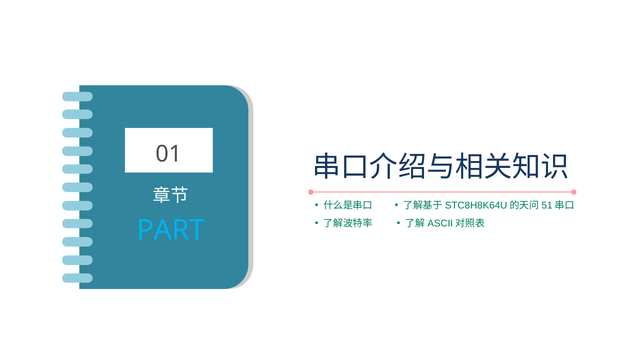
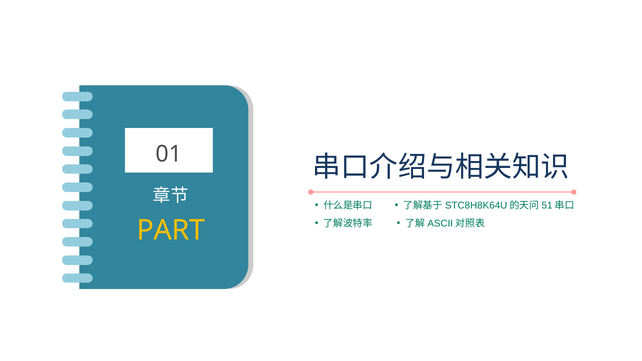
PART colour: light blue -> yellow
